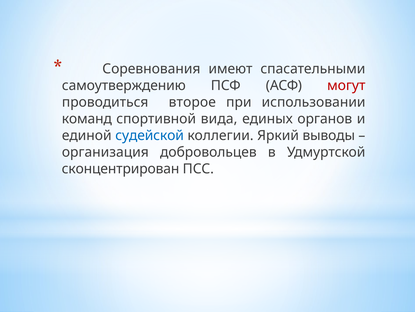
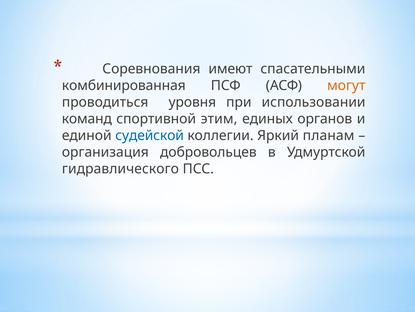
самоутверждению: самоутверждению -> комбинированная
могут colour: red -> orange
второе: второе -> уровня
вида: вида -> этим
выводы: выводы -> планам
сконцентрирован: сконцентрирован -> гидравлического
